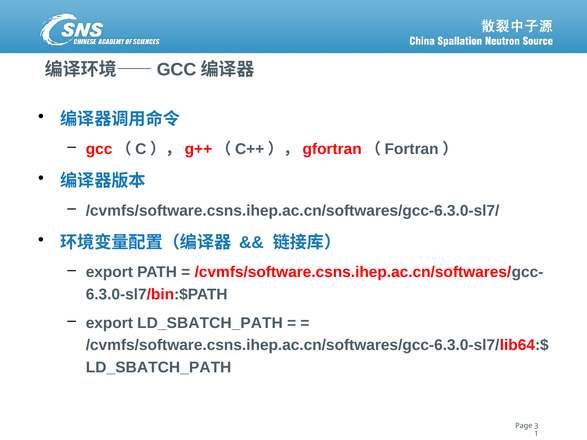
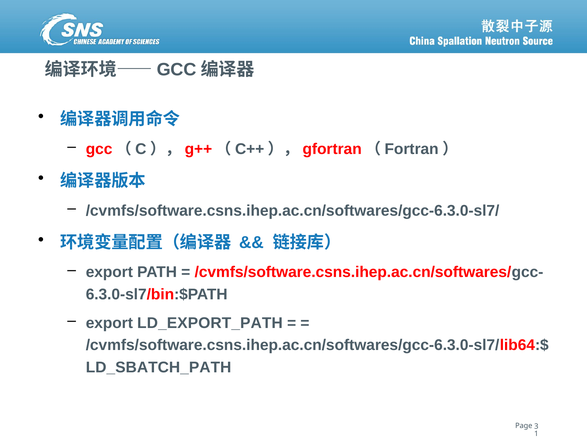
export LD_SBATCH_PATH: LD_SBATCH_PATH -> LD_EXPORT_PATH
